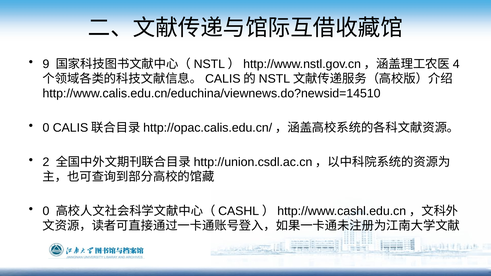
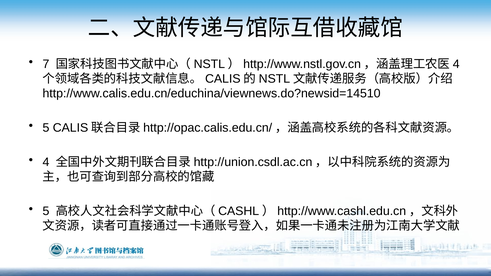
9: 9 -> 7
0 at (46, 128): 0 -> 5
2: 2 -> 4
0 at (46, 211): 0 -> 5
